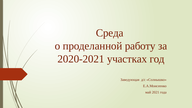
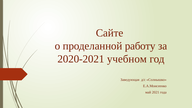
Среда: Среда -> Сайте
участках: участках -> учебном
